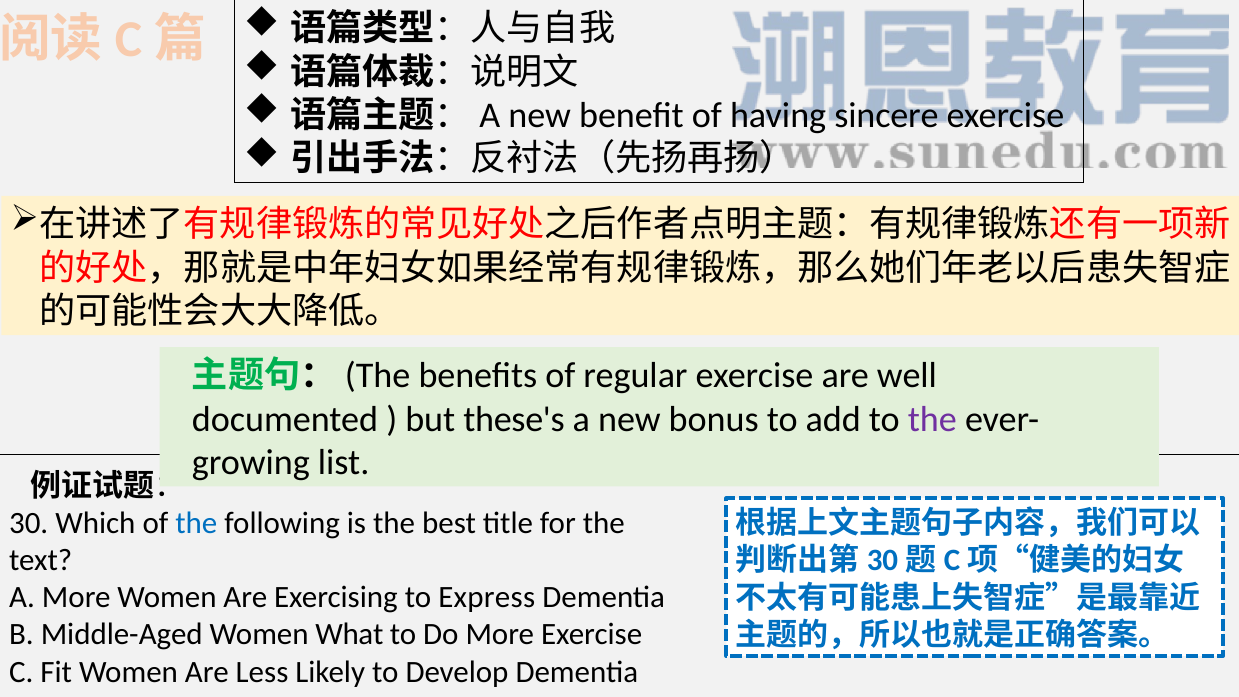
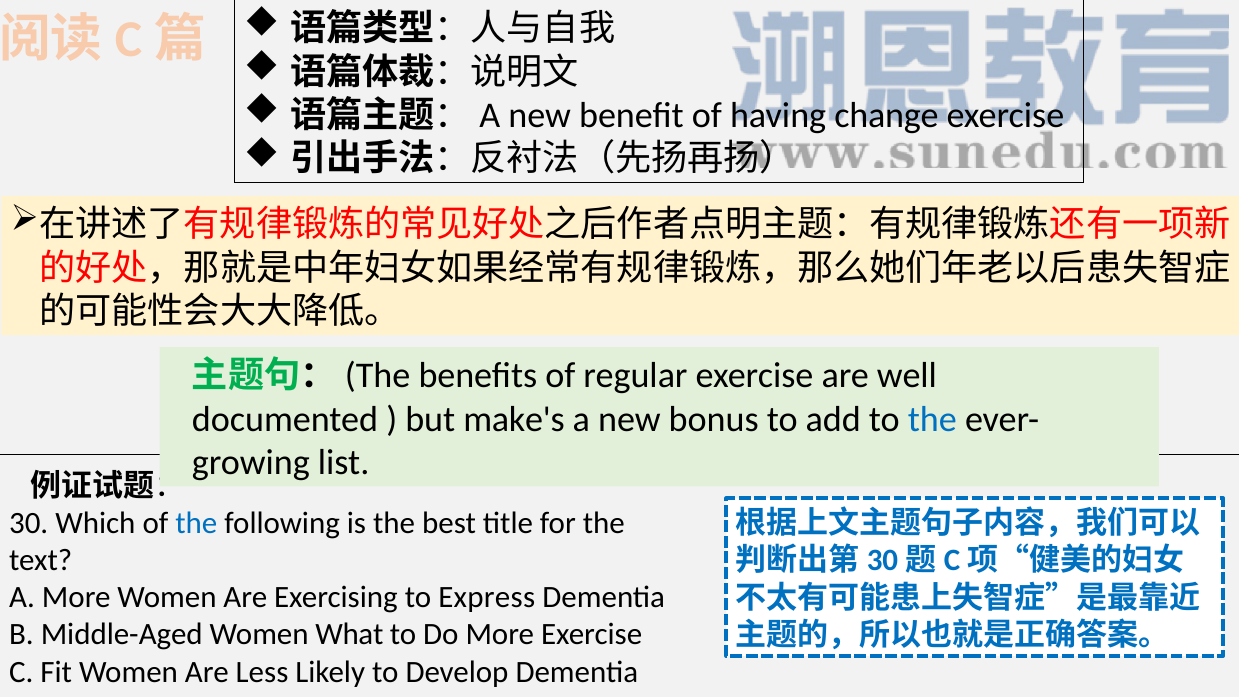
sincere: sincere -> change
these's: these's -> make's
the at (932, 419) colour: purple -> blue
